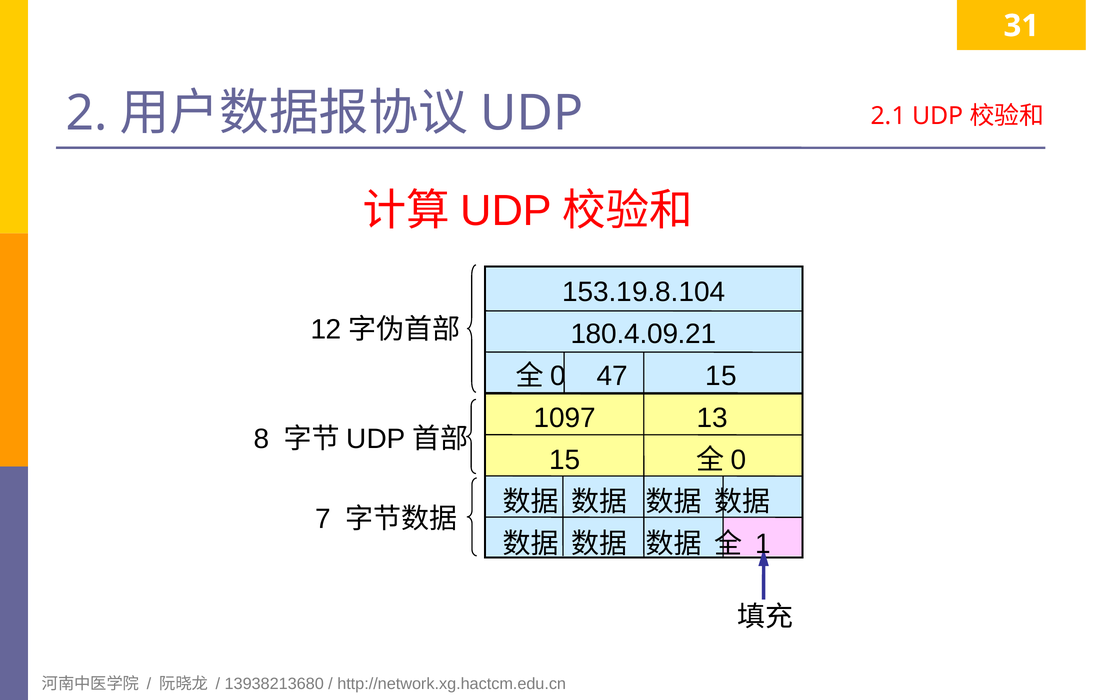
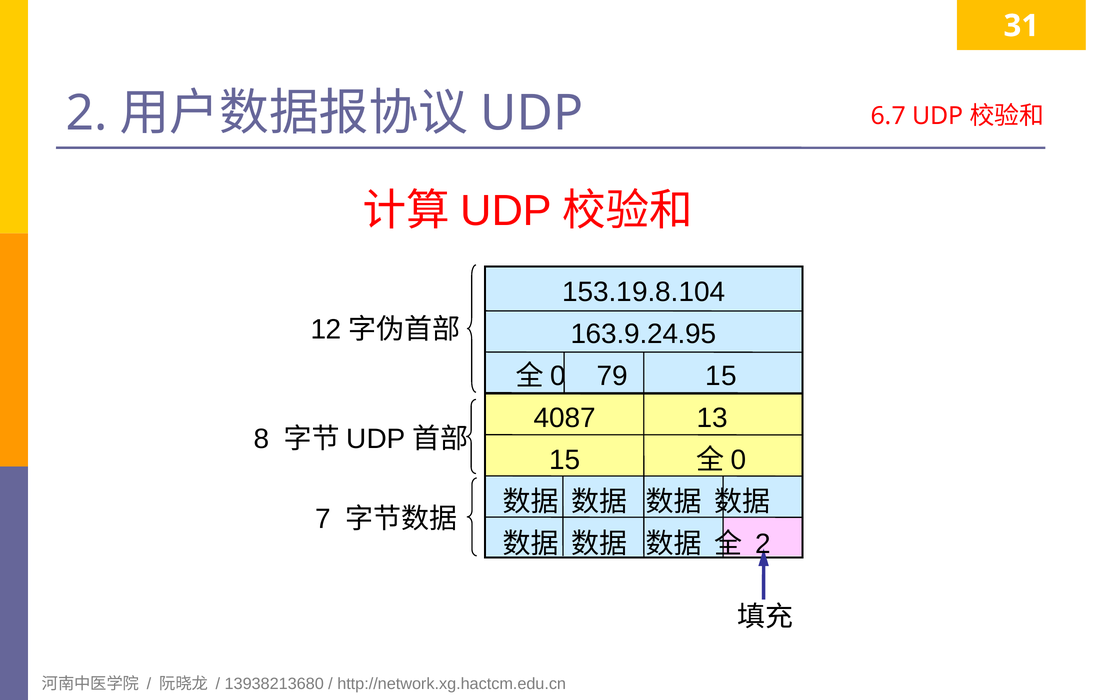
2.1: 2.1 -> 6.7
180.4.09.21: 180.4.09.21 -> 163.9.24.95
47: 47 -> 79
1097: 1097 -> 4087
1 at (763, 544): 1 -> 2
